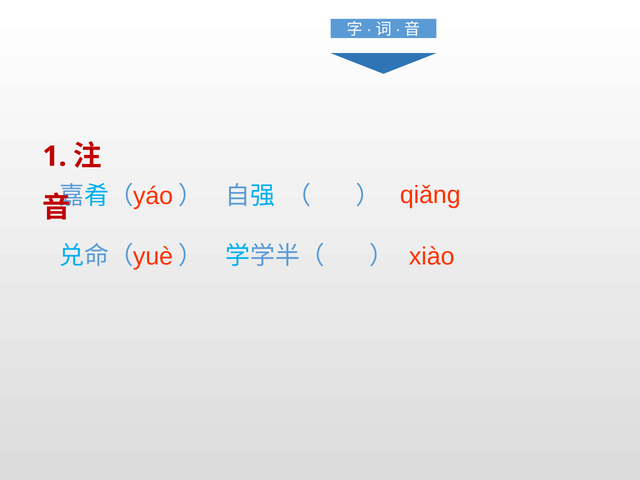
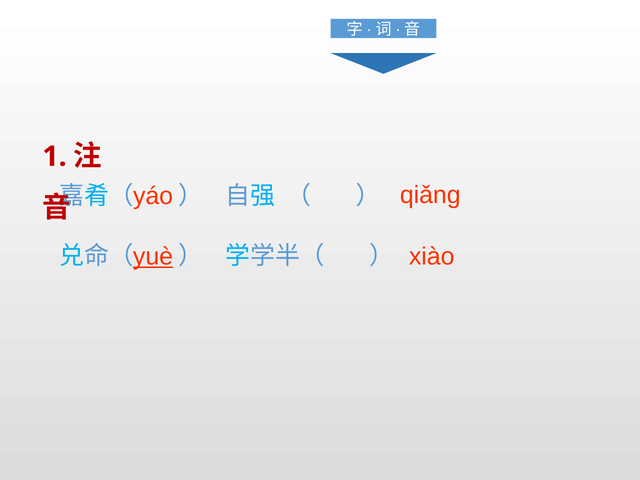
yuè underline: none -> present
